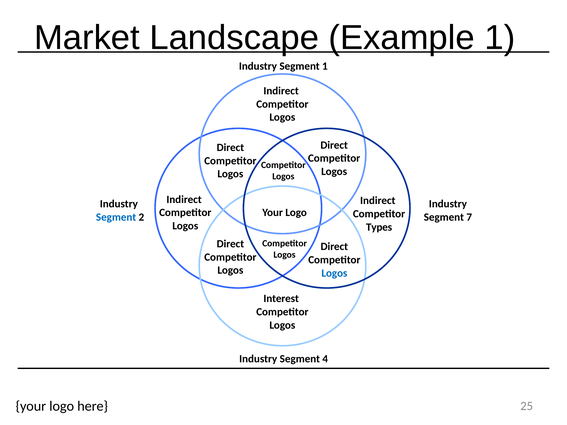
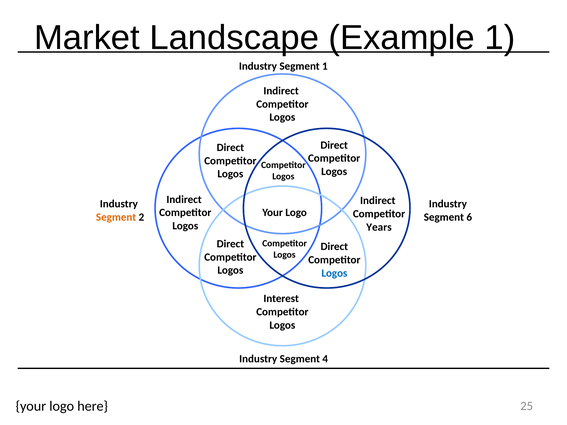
Segment at (116, 217) colour: blue -> orange
7: 7 -> 6
Types: Types -> Years
